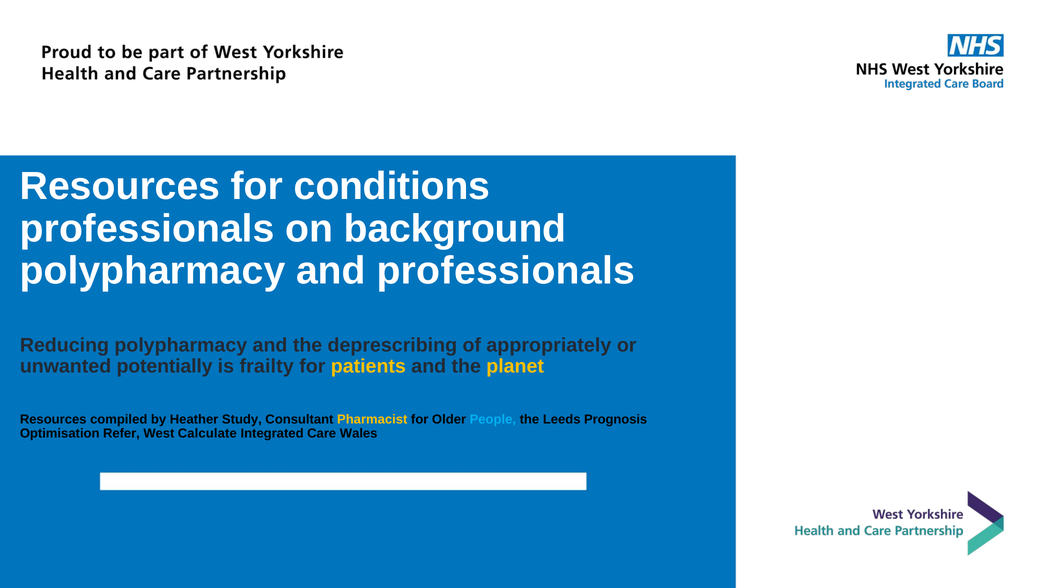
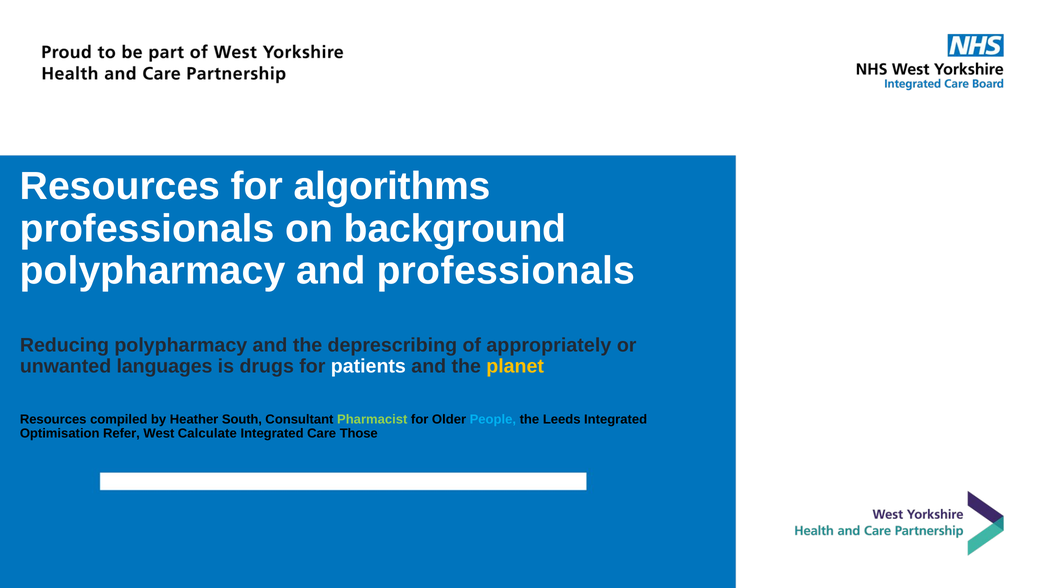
conditions: conditions -> algorithms
potentially: potentially -> languages
frailty: frailty -> drugs
patients colour: yellow -> white
Study: Study -> South
Pharmacist colour: yellow -> light green
Leeds Prognosis: Prognosis -> Integrated
Wales: Wales -> Those
